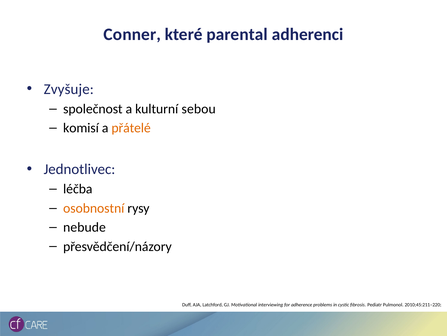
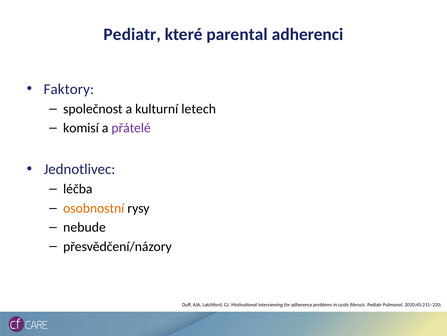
Conner at (132, 34): Conner -> Pediatr
Zvyšuje: Zvyšuje -> Faktory
sebou: sebou -> letech
přátelé colour: orange -> purple
